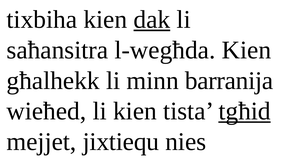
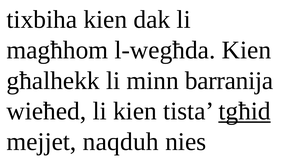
dak underline: present -> none
saħansitra: saħansitra -> magħhom
jixtiequ: jixtiequ -> naqduh
